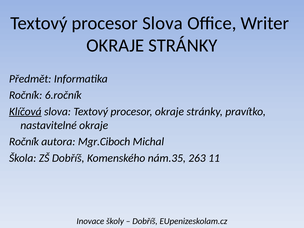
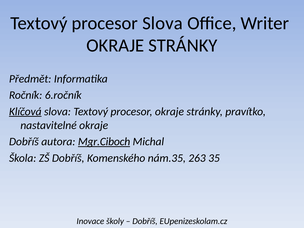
Ročník at (24, 142): Ročník -> Dobříš
Mgr.Ciboch underline: none -> present
11: 11 -> 35
